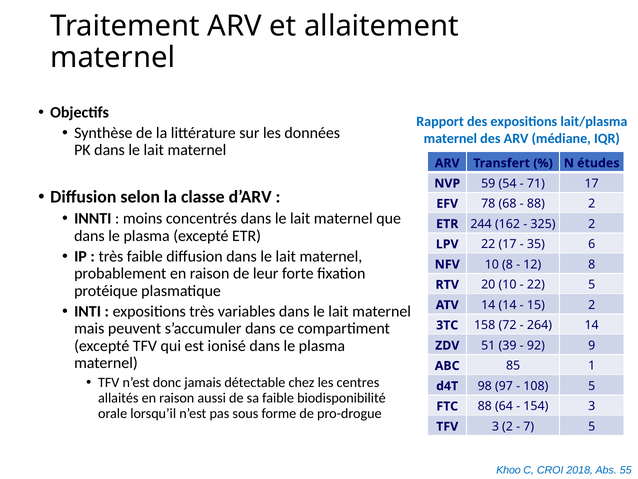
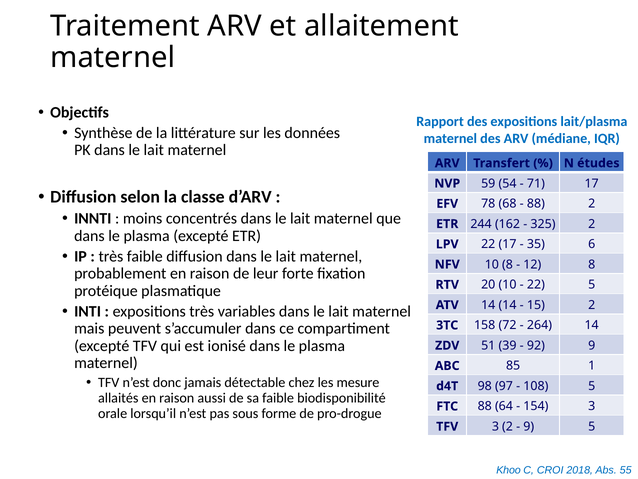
centres: centres -> mesure
7 at (529, 426): 7 -> 9
